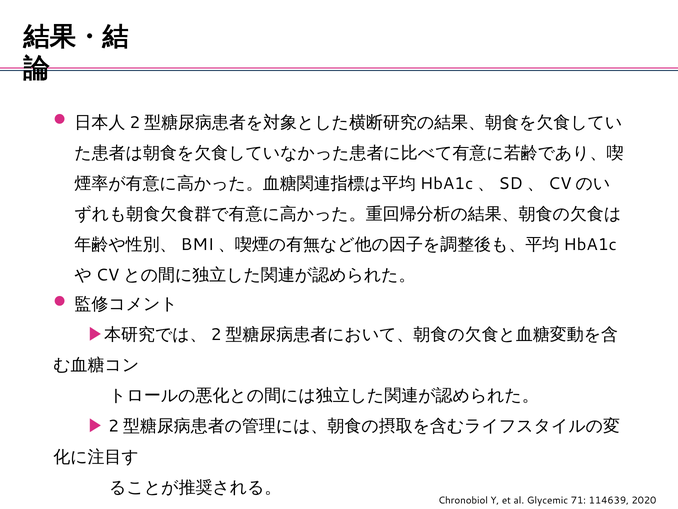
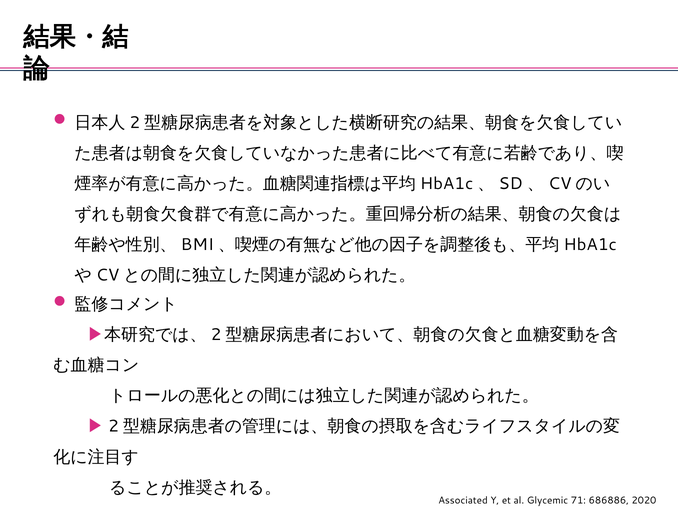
Chronobiol: Chronobiol -> Associated
114639: 114639 -> 686886
